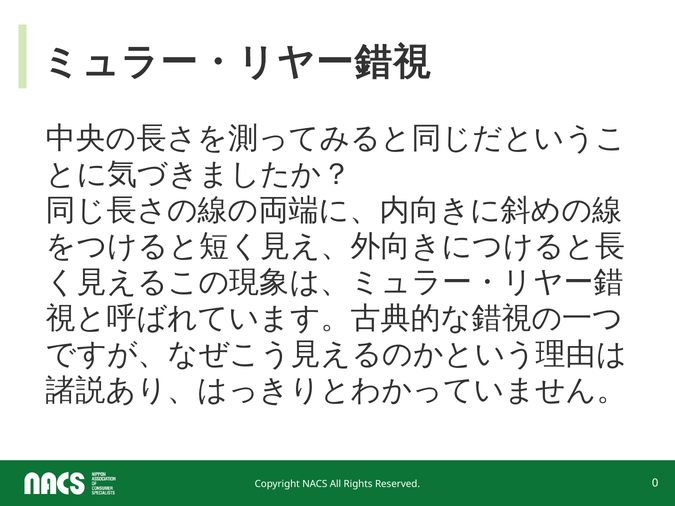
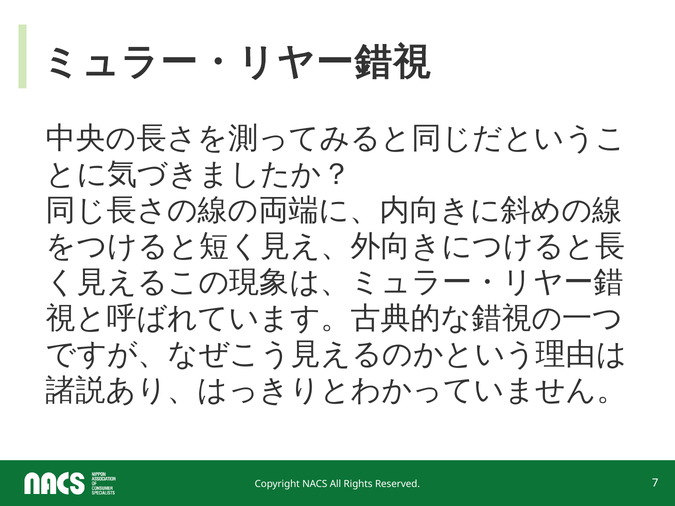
0: 0 -> 7
